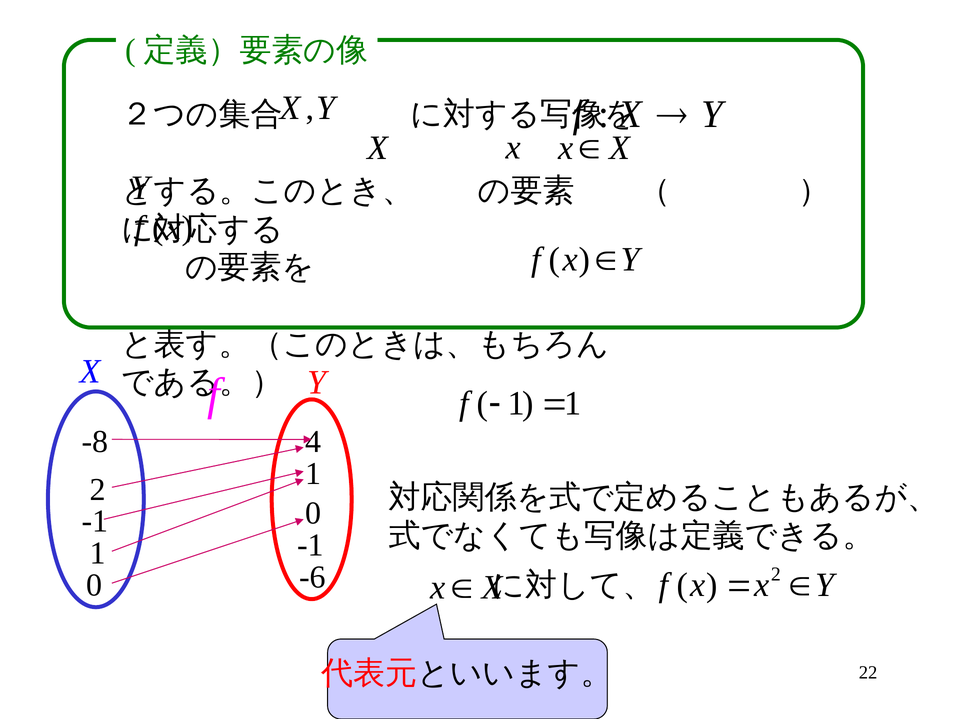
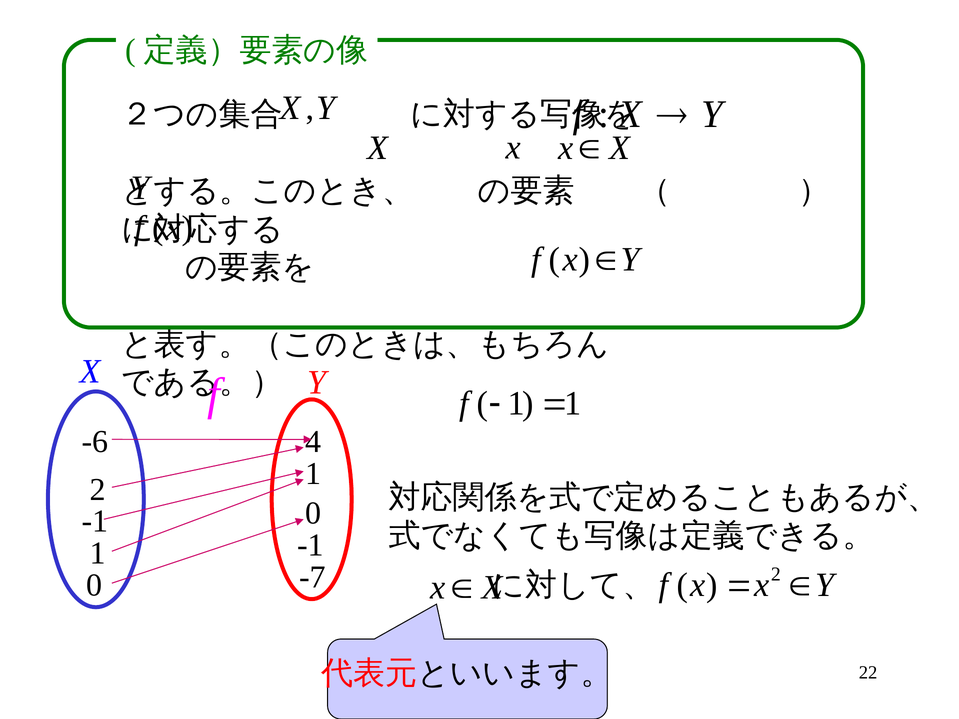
-8: -8 -> -6
-6: -6 -> -7
